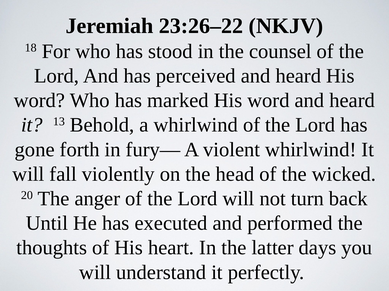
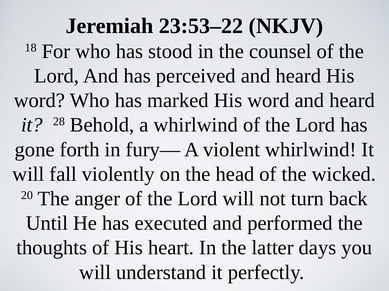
23:26–22: 23:26–22 -> 23:53–22
13: 13 -> 28
